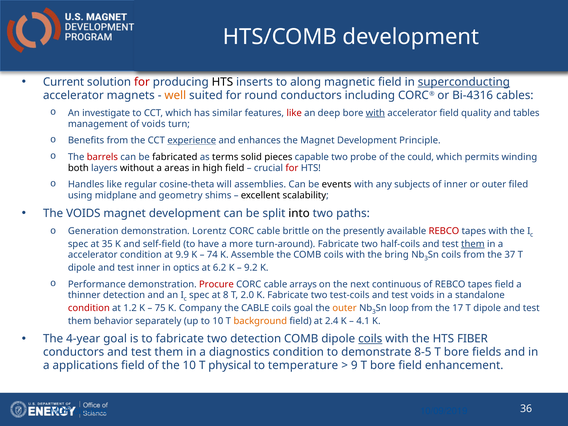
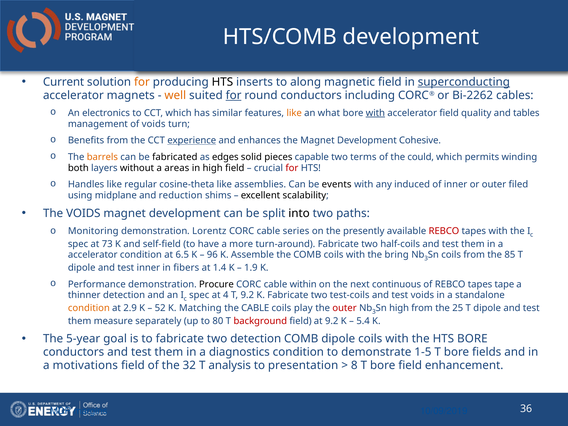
for at (142, 82) colour: red -> orange
for at (234, 95) underline: none -> present
Bi-4316: Bi-4316 -> Bi-2262
investigate: investigate -> electronics
like at (294, 113) colour: red -> orange
deep: deep -> what
Principle: Principle -> Cohesive
barrels colour: red -> orange
terms: terms -> edges
probe: probe -> terms
cosine-theta will: will -> like
subjects: subjects -> induced
geometry: geometry -> reduction
Generation: Generation -> Monitoring
brittle: brittle -> series
35: 35 -> 73
them at (473, 244) underline: present -> none
9.9: 9.9 -> 6.5
74: 74 -> 96
37: 37 -> 85
optics: optics -> fibers
6.2: 6.2 -> 1.4
9.2: 9.2 -> 1.9
Procure colour: red -> black
arrays: arrays -> within
tapes field: field -> tape
8: 8 -> 4
T 2.0: 2.0 -> 9.2
condition at (89, 308) colour: red -> orange
1.2: 1.2 -> 2.9
75: 75 -> 52
Company: Company -> Matching
coils goal: goal -> play
outer at (345, 308) colour: orange -> red
loop at (399, 308): loop -> high
17: 17 -> 25
behavior: behavior -> measure
to 10: 10 -> 80
background colour: orange -> red
at 2.4: 2.4 -> 9.2
4.1: 4.1 -> 5.4
4-year: 4-year -> 5-year
coils at (370, 339) underline: present -> none
HTS FIBER: FIBER -> BORE
8-5: 8-5 -> 1-5
applications: applications -> motivations
the 10: 10 -> 32
physical: physical -> analysis
temperature: temperature -> presentation
9: 9 -> 8
clusters: clusters -> margins
